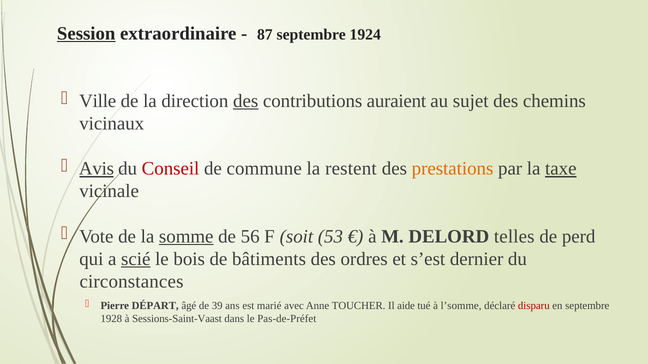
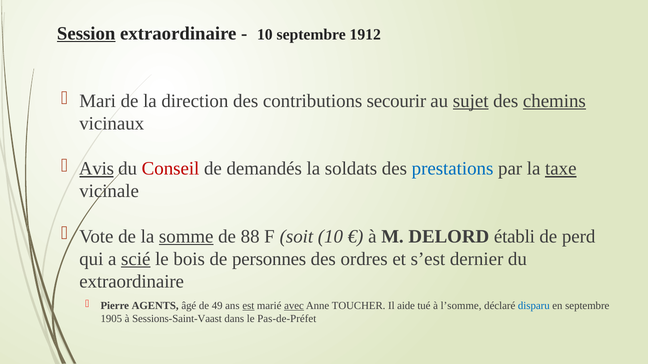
87 at (265, 35): 87 -> 10
1924: 1924 -> 1912
Ville: Ville -> Mari
des at (246, 101) underline: present -> none
auraient: auraient -> secourir
sujet underline: none -> present
chemins underline: none -> present
commune: commune -> demandés
restent: restent -> soldats
prestations colour: orange -> blue
56: 56 -> 88
soit 53: 53 -> 10
telles: telles -> établi
bâtiments: bâtiments -> personnes
circonstances at (131, 282): circonstances -> extraordinaire
DÉPART: DÉPART -> AGENTS
39: 39 -> 49
est underline: none -> present
avec underline: none -> present
disparu colour: red -> blue
1928: 1928 -> 1905
